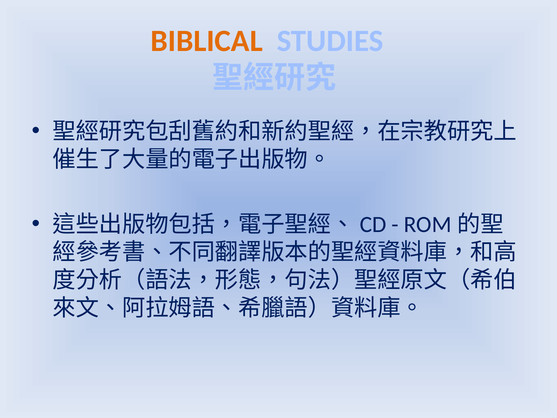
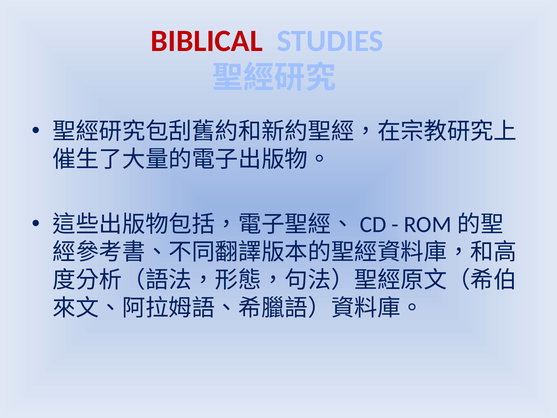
BIBLICAL colour: orange -> red
